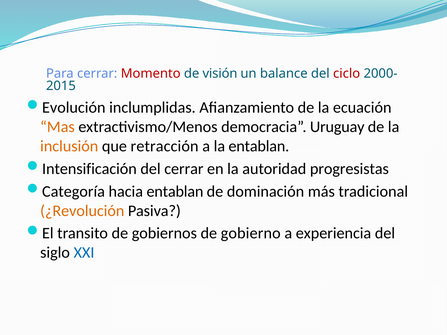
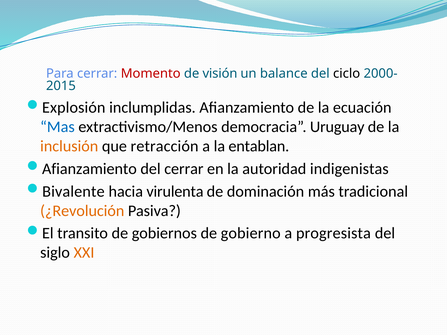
ciclo colour: red -> black
Evolución: Evolución -> Explosión
Mas colour: orange -> blue
Intensificación at (89, 169): Intensificación -> Afianzamiento
progresistas: progresistas -> indigenistas
Categoría: Categoría -> Bivalente
hacia entablan: entablan -> virulenta
experiencia: experiencia -> progresista
XXI colour: blue -> orange
